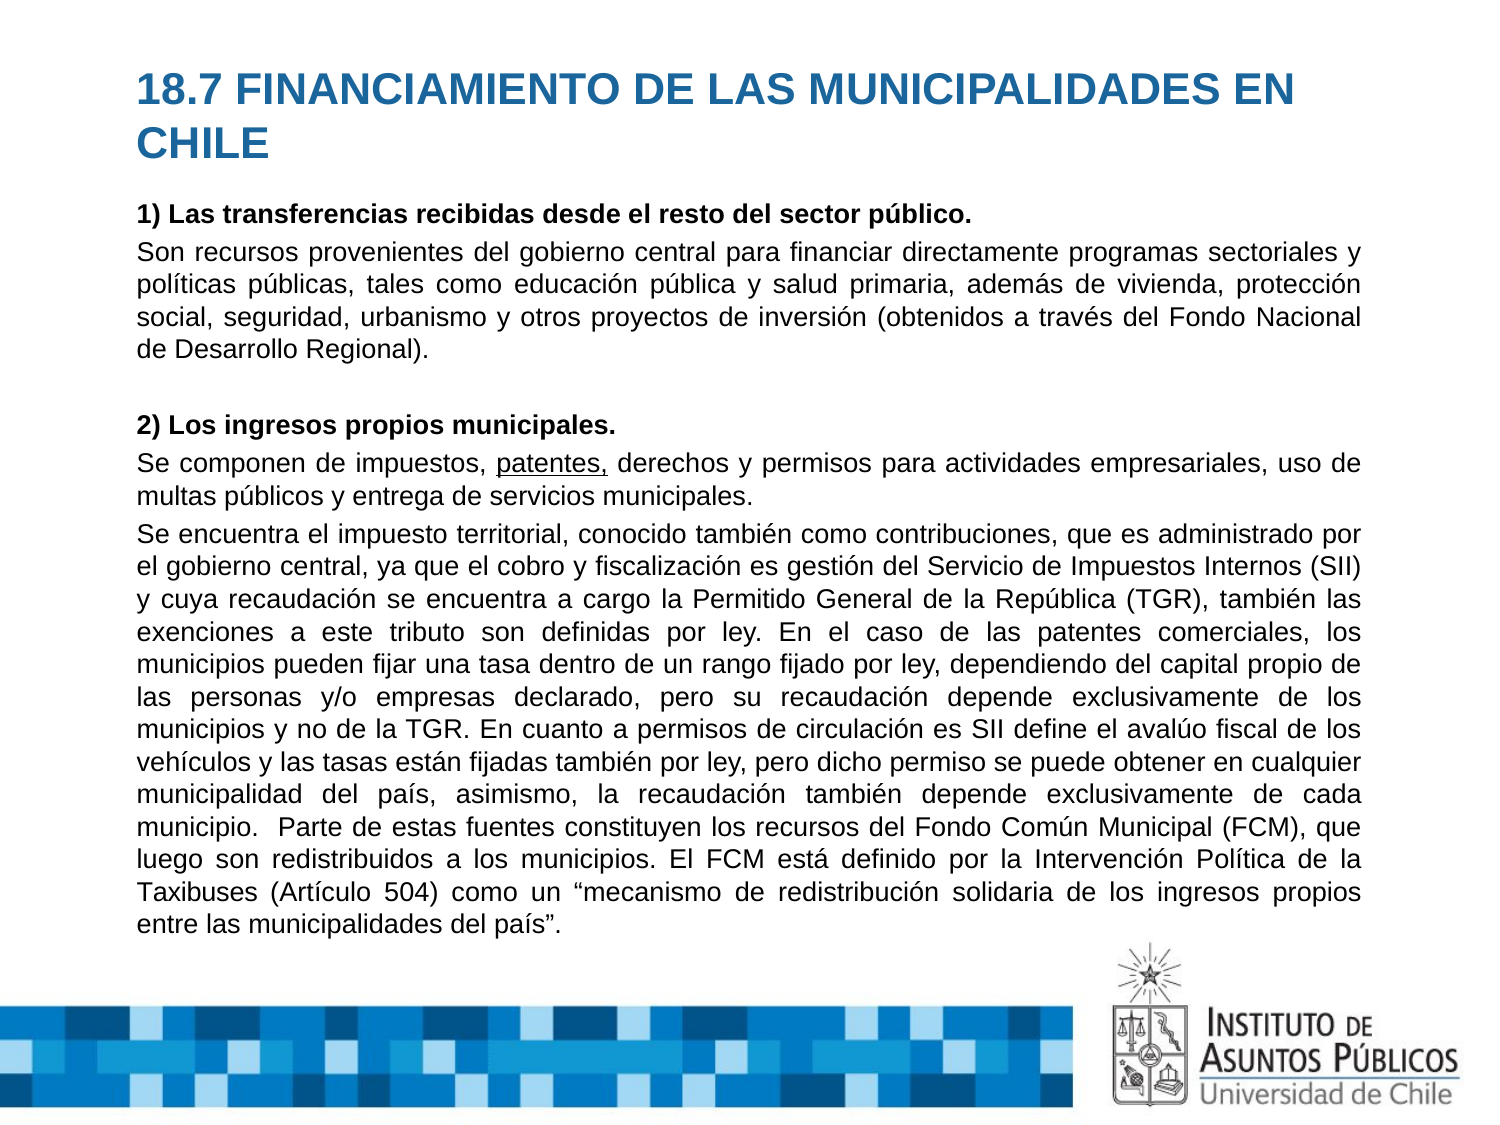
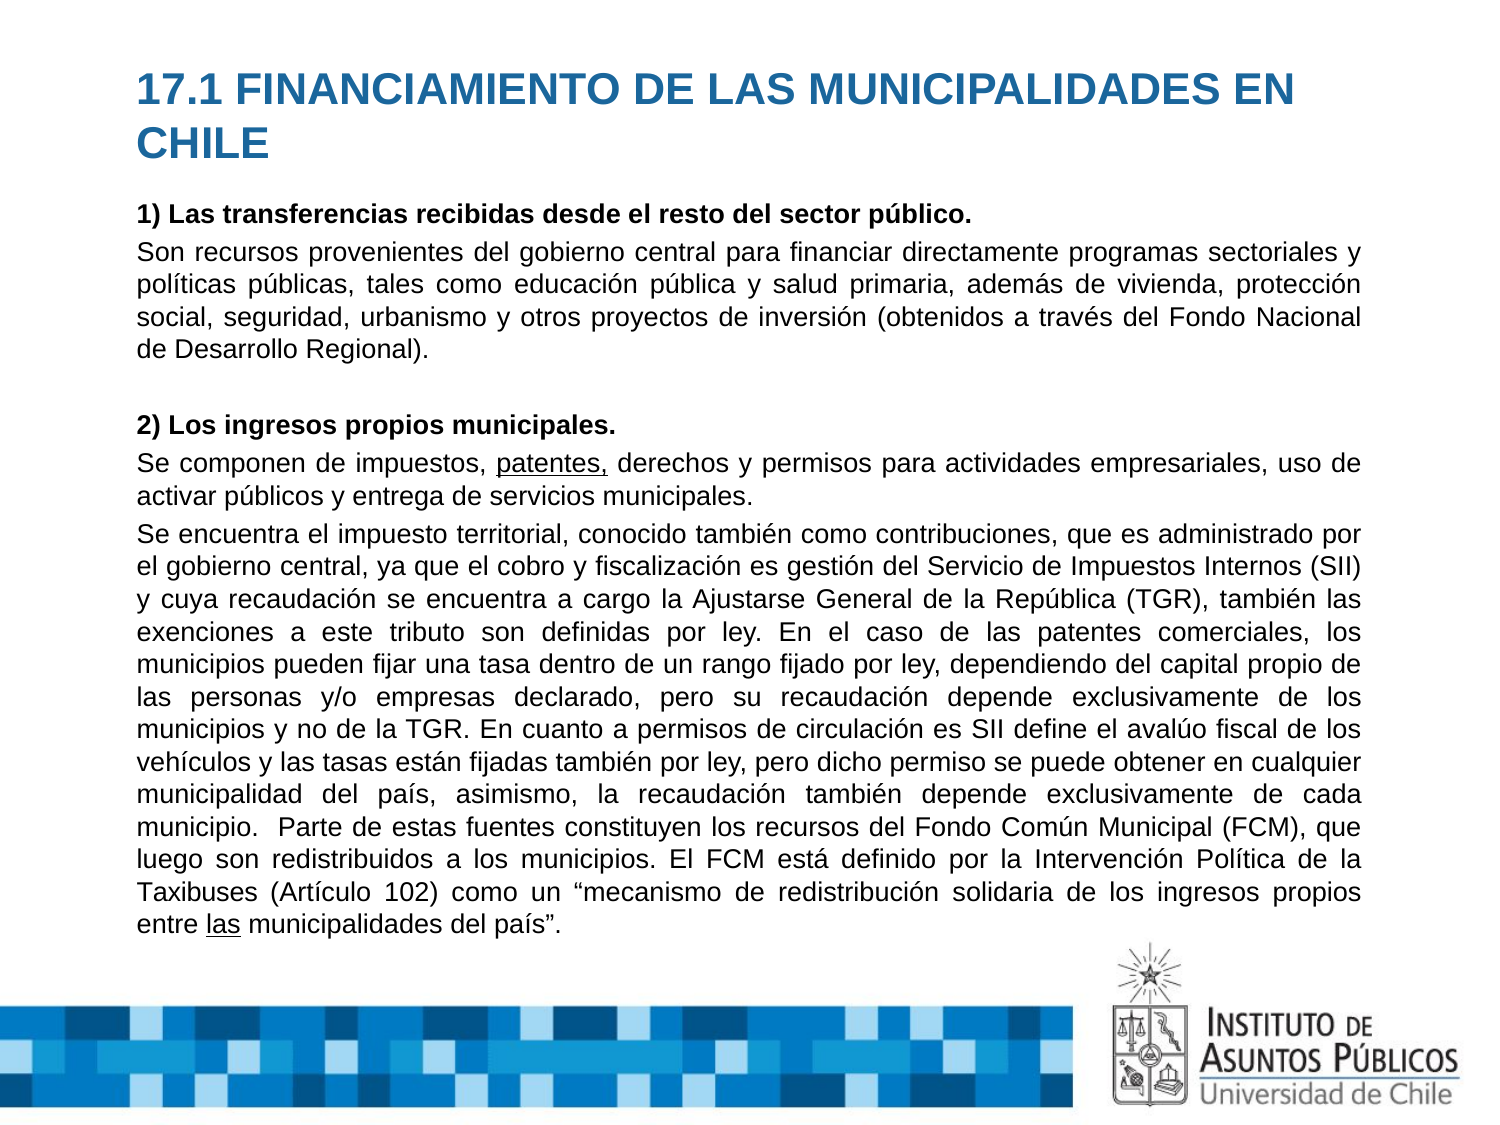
18.7: 18.7 -> 17.1
multas: multas -> activar
Permitido: Permitido -> Ajustarse
504: 504 -> 102
las at (223, 925) underline: none -> present
